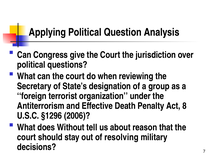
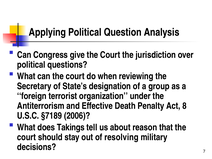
§1296: §1296 -> §7189
Without: Without -> Takings
